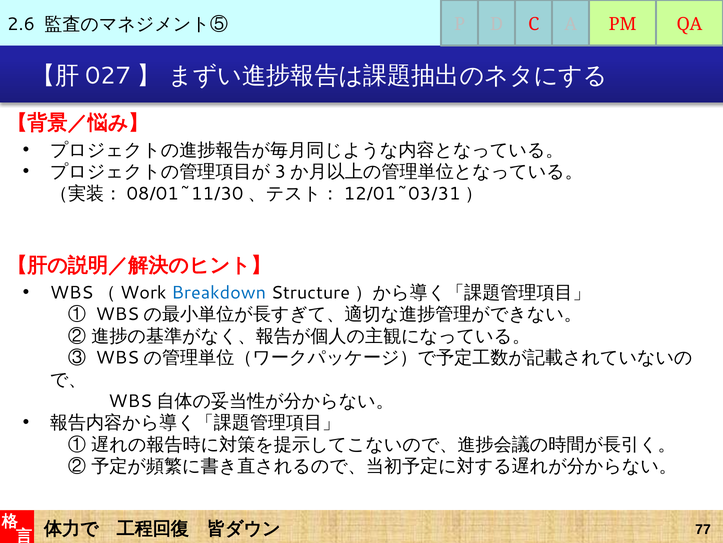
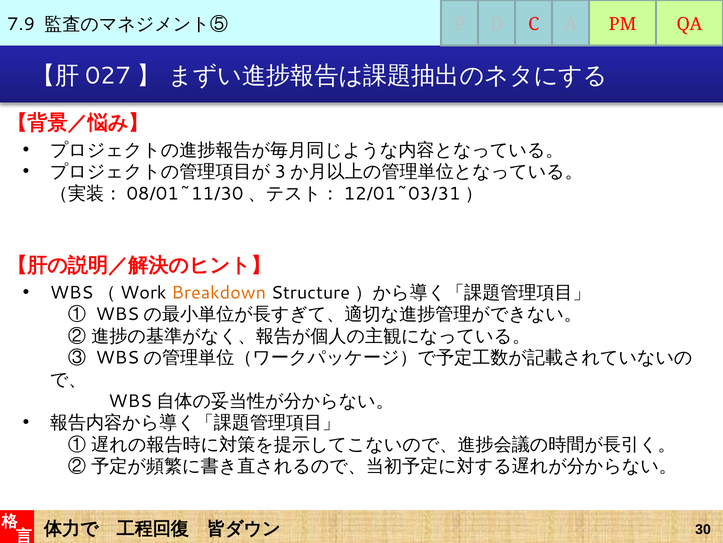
2.6: 2.6 -> 7.9
Breakdown colour: blue -> orange
77: 77 -> 30
